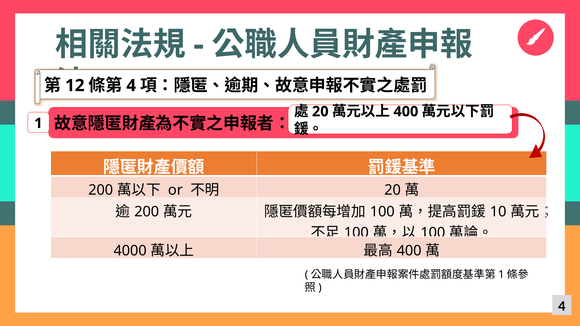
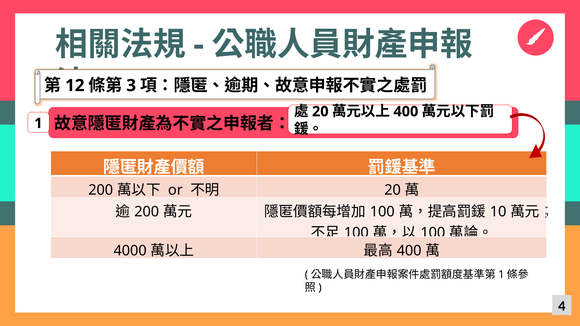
4 at (131, 86): 4 -> 3
